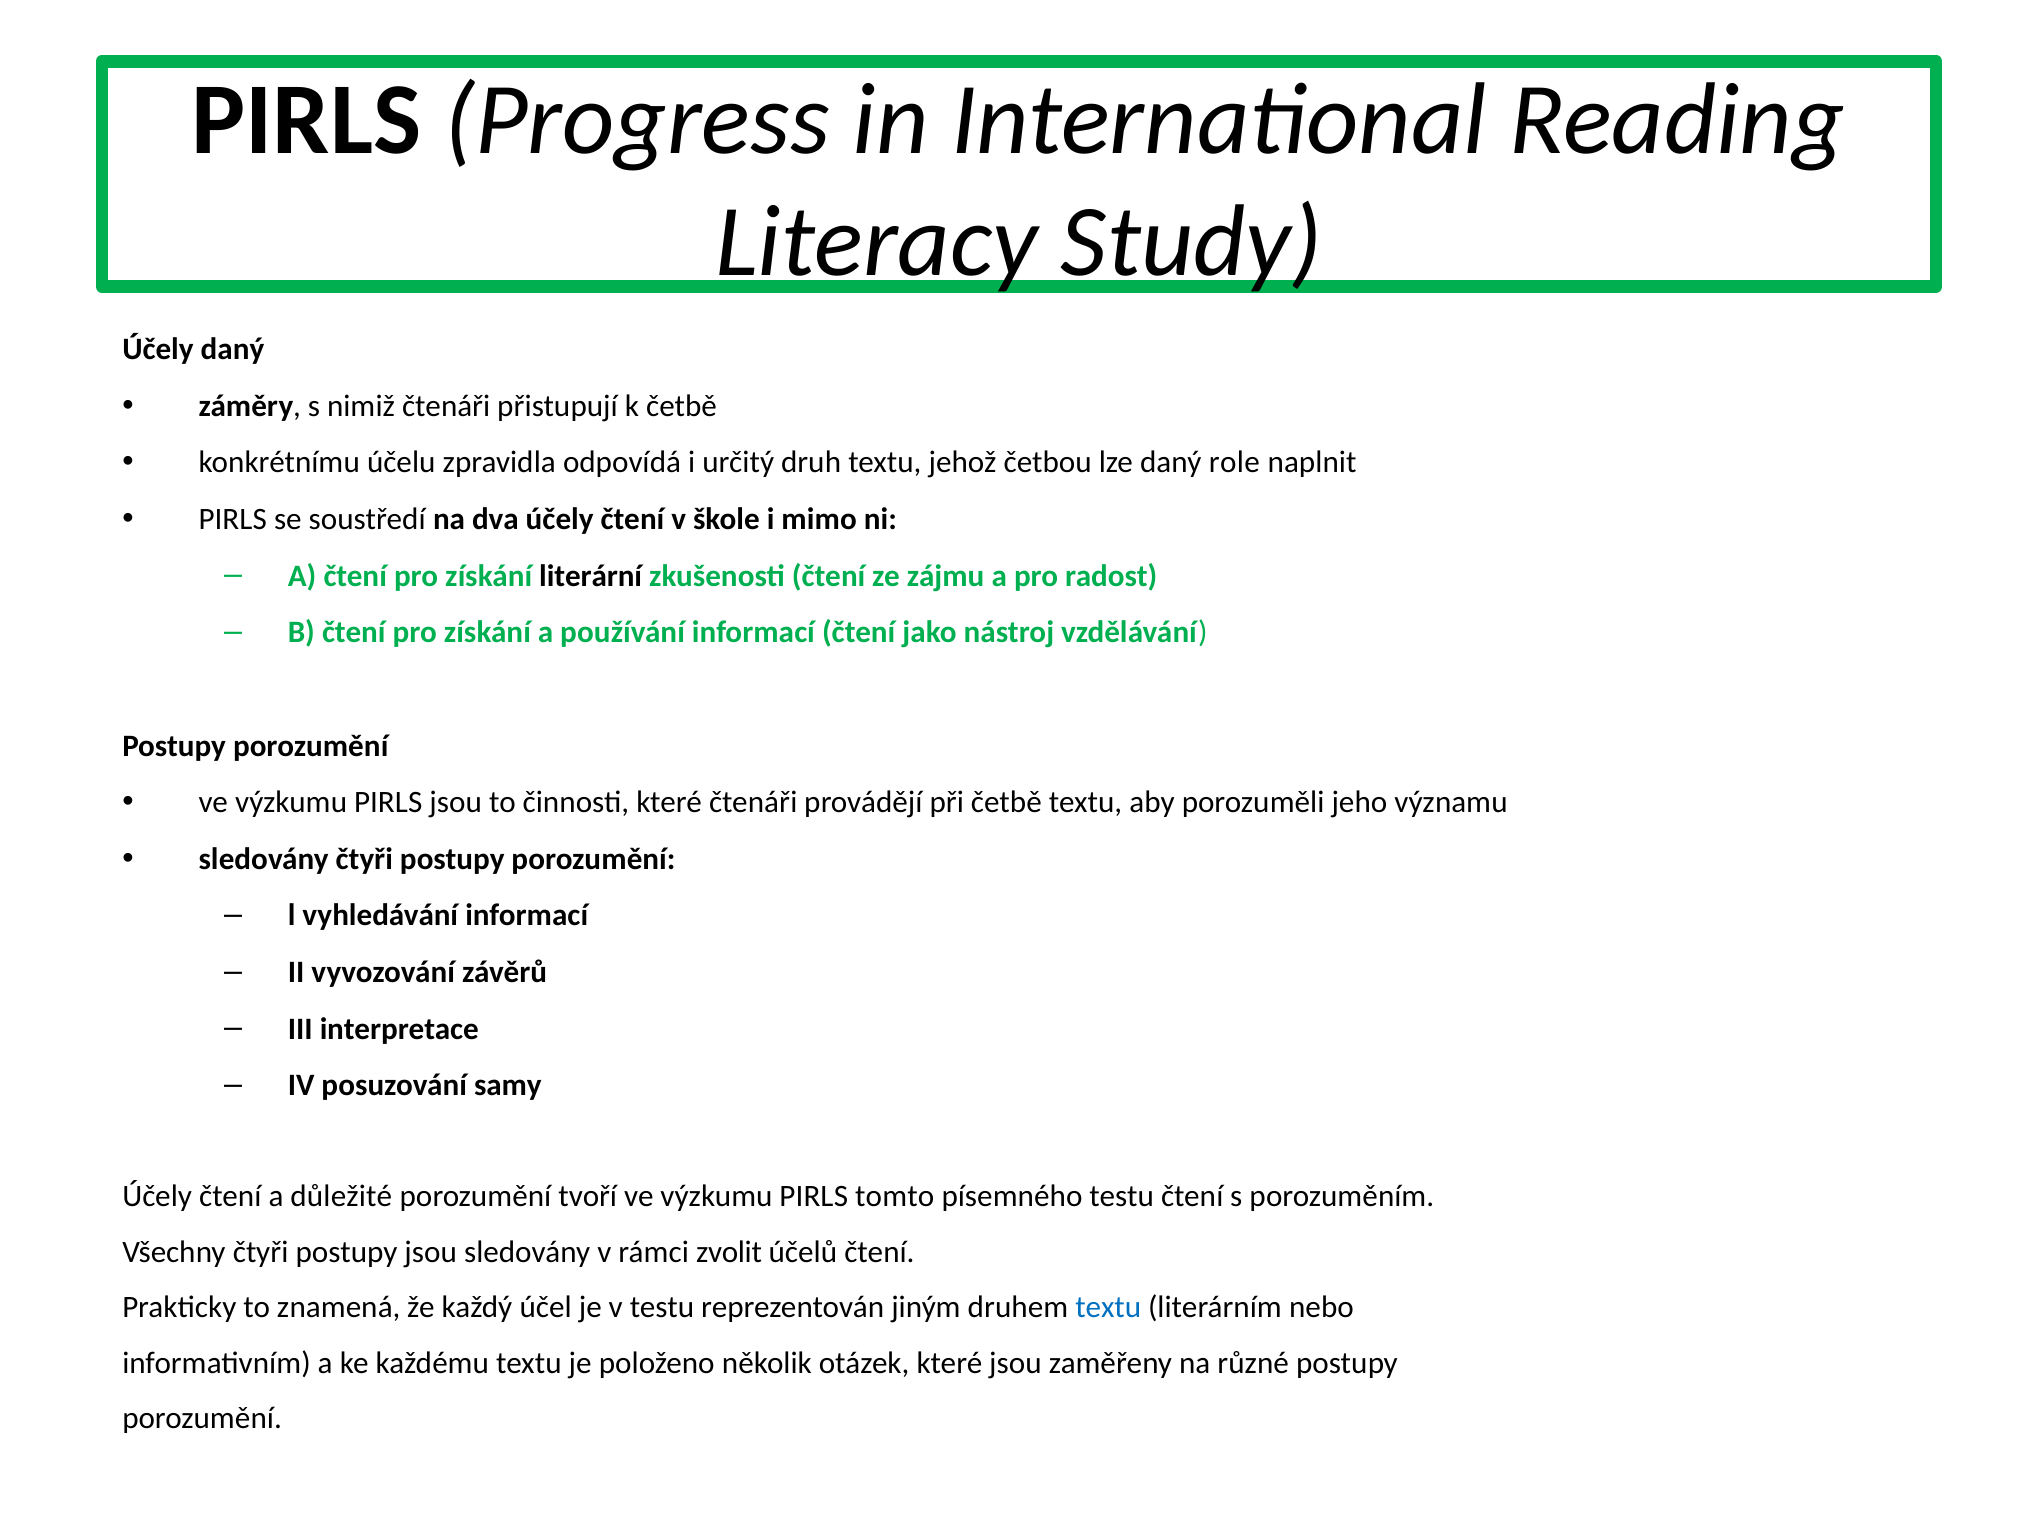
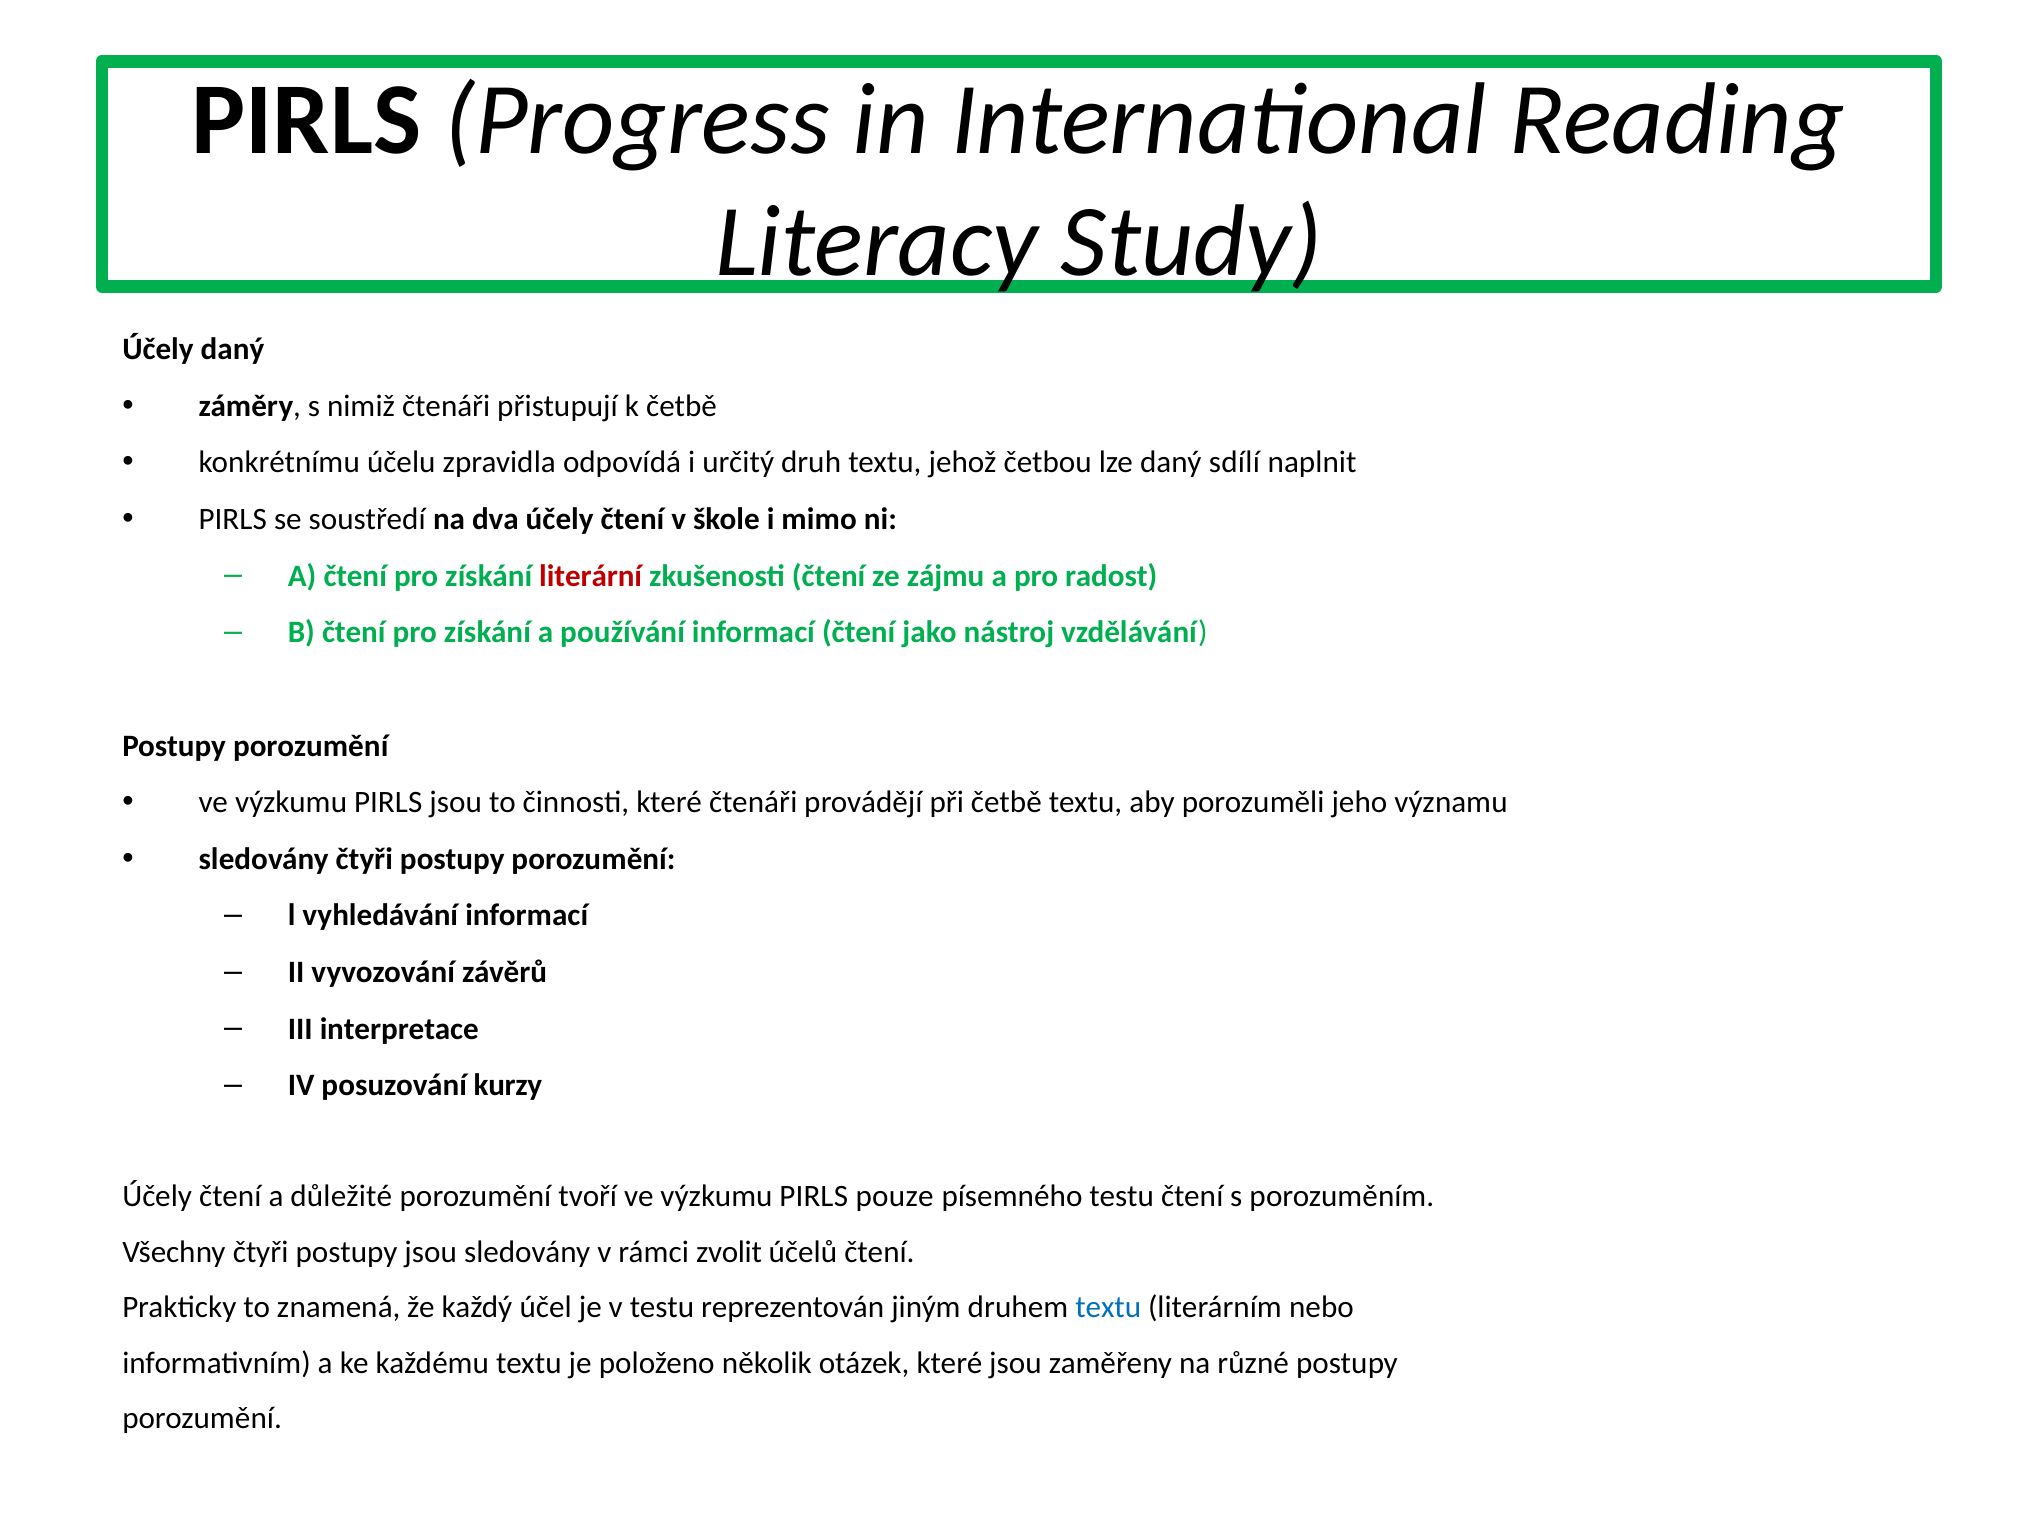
role: role -> sdílí
literární colour: black -> red
samy: samy -> kurzy
tomto: tomto -> pouze
